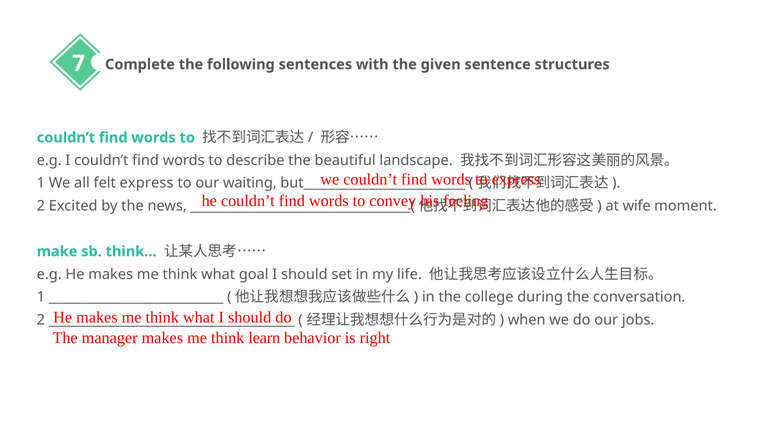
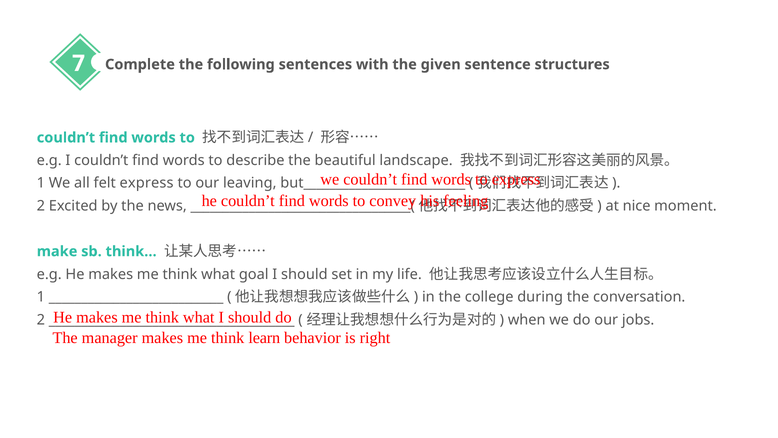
waiting: waiting -> leaving
wife: wife -> nice
